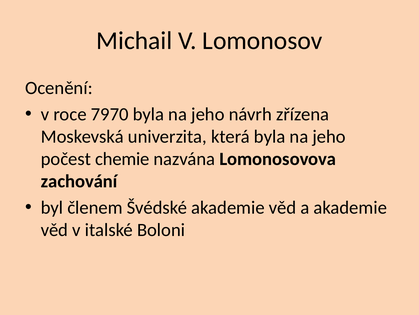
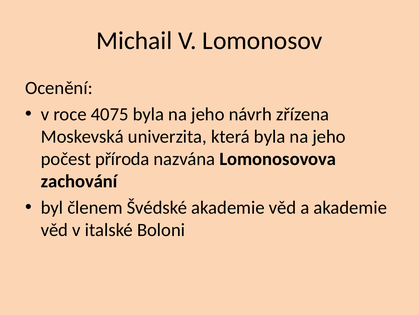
7970: 7970 -> 4075
chemie: chemie -> příroda
